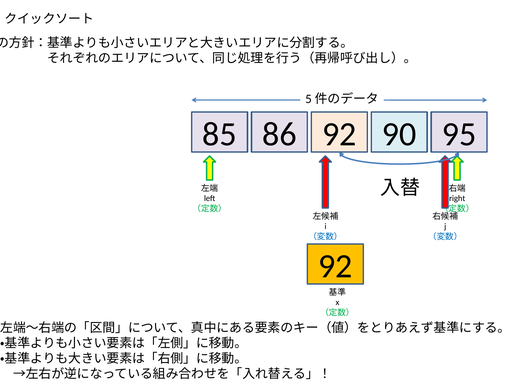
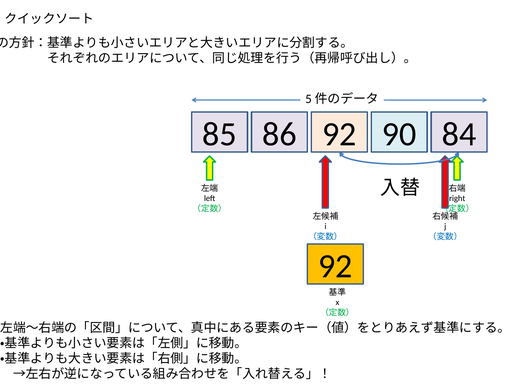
95: 95 -> 84
